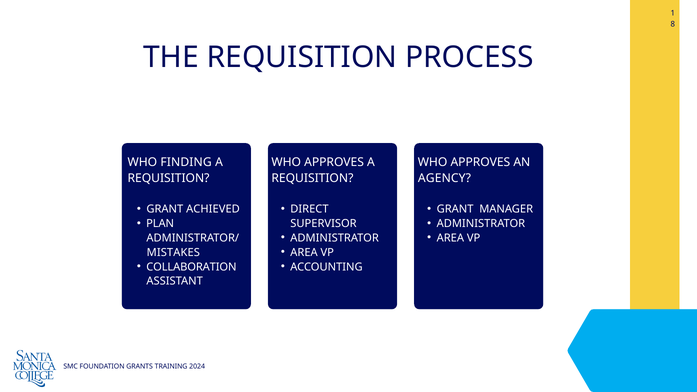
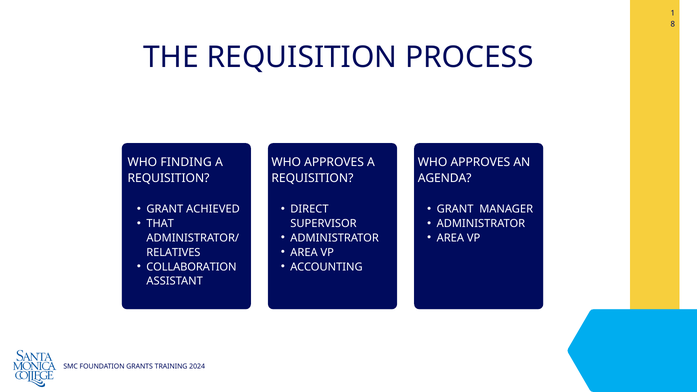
AGENCY: AGENCY -> AGENDA
PLAN: PLAN -> THAT
MISTAKES: MISTAKES -> RELATIVES
